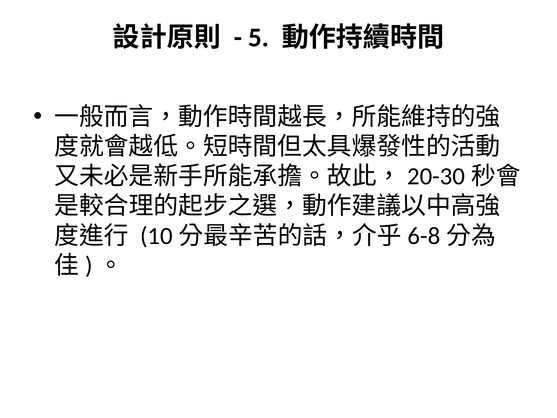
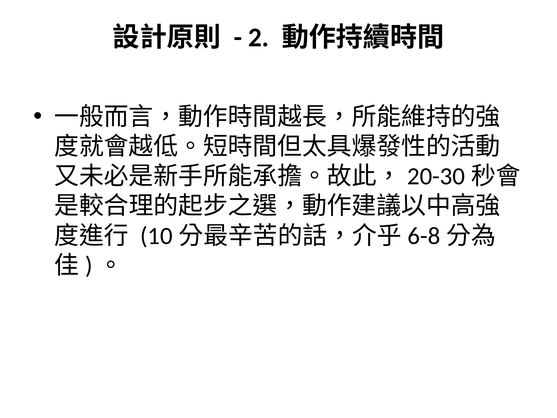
5: 5 -> 2
